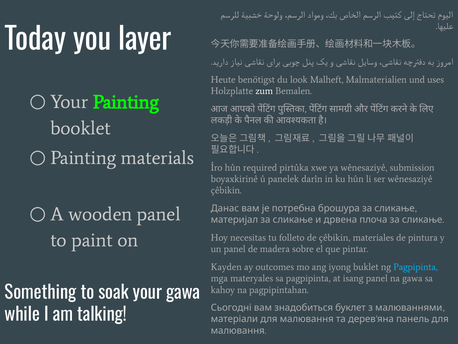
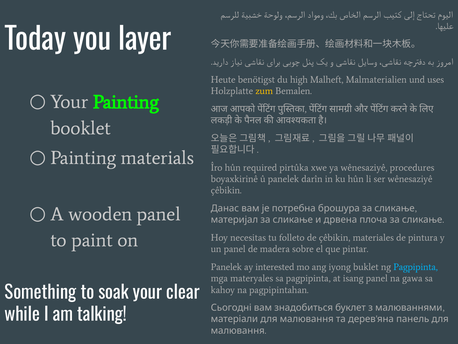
look: look -> high
zum colour: white -> yellow
submission: submission -> procedures
Kayden at (226, 267): Kayden -> Panelek
outcomes: outcomes -> interested
your gawa: gawa -> clear
